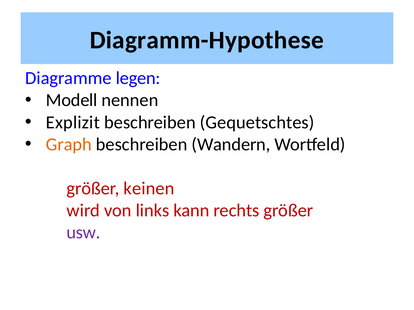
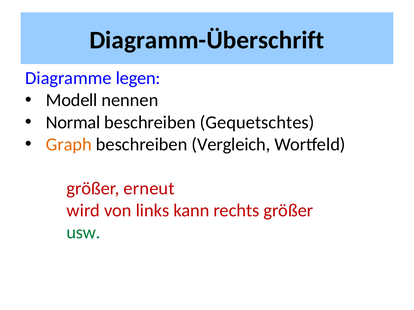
Diagramm-Hypothese: Diagramm-Hypothese -> Diagramm-Überschrift
Explizit: Explizit -> Normal
Wandern: Wandern -> Vergleich
keinen: keinen -> erneut
usw colour: purple -> green
